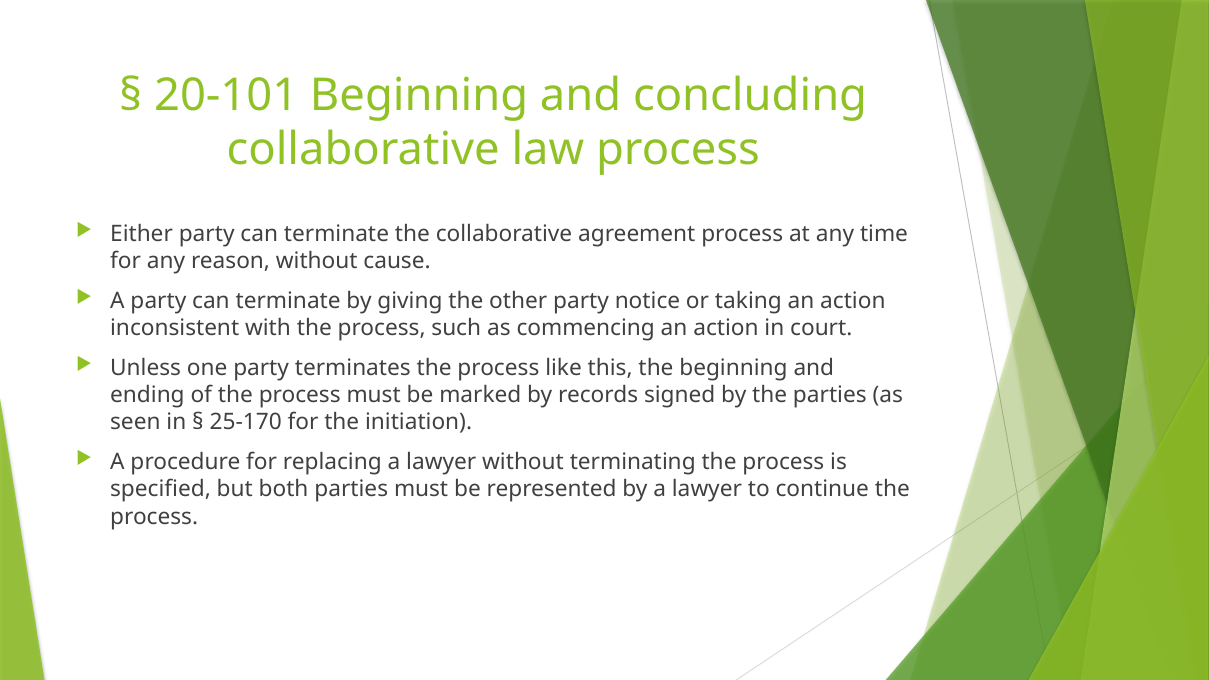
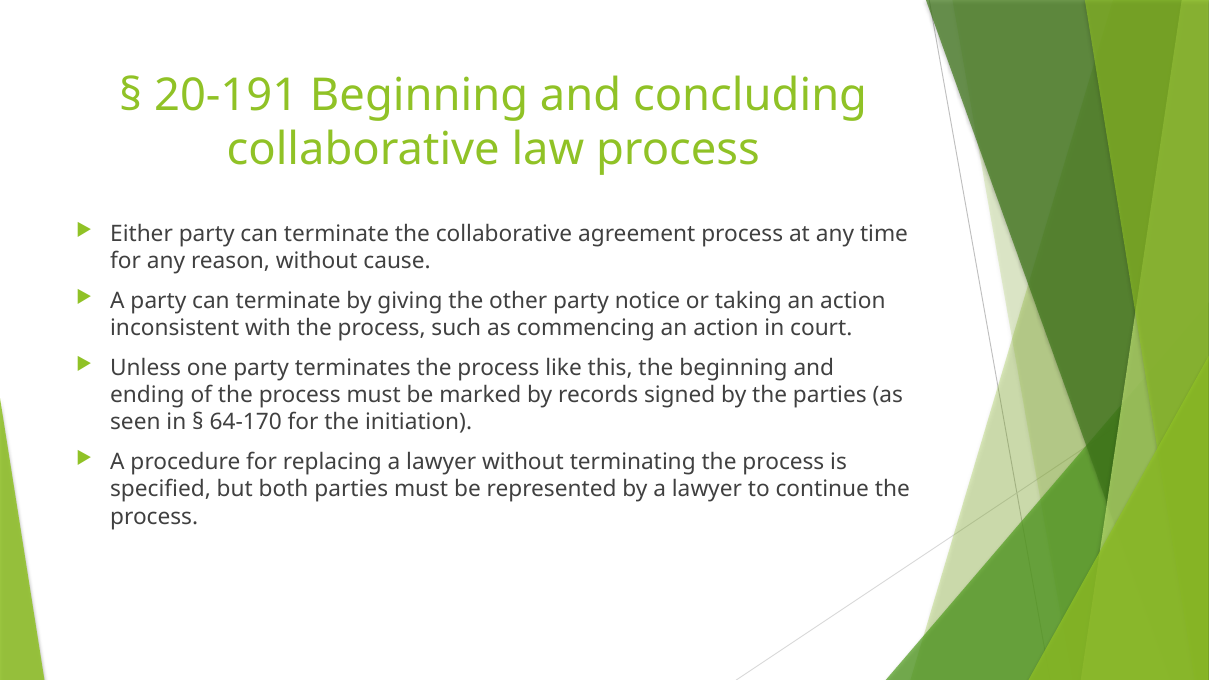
20-101: 20-101 -> 20-191
25-170: 25-170 -> 64-170
